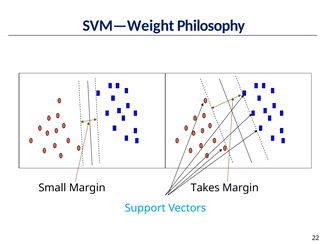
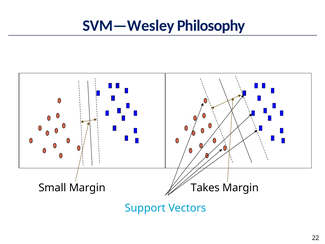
SVM—Weight: SVM—Weight -> SVM—Wesley
